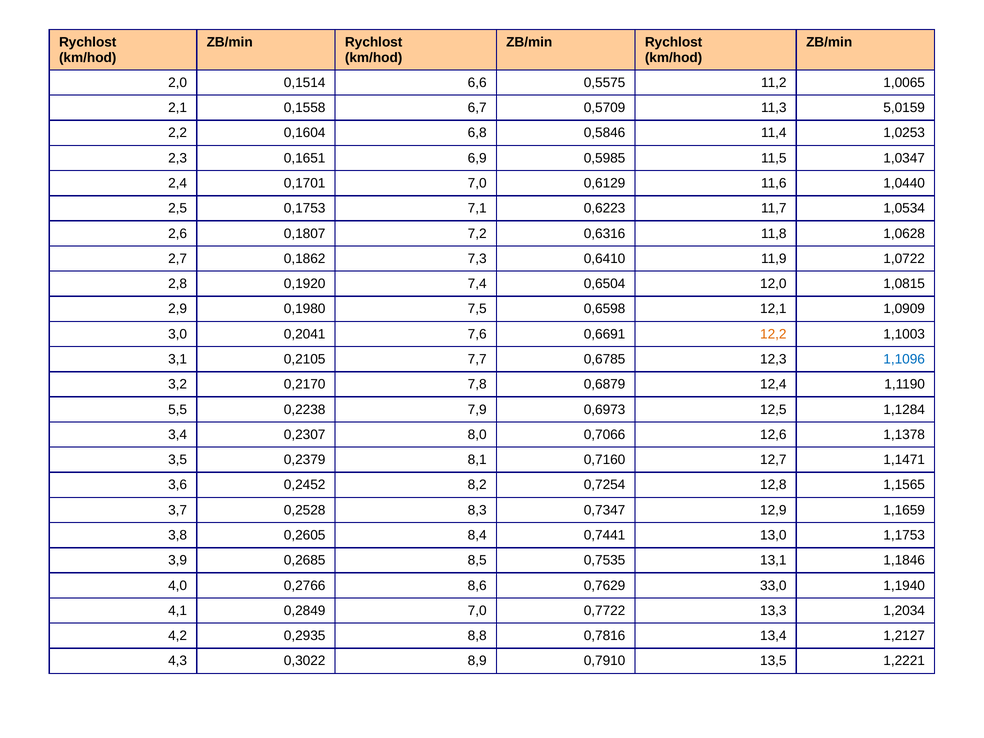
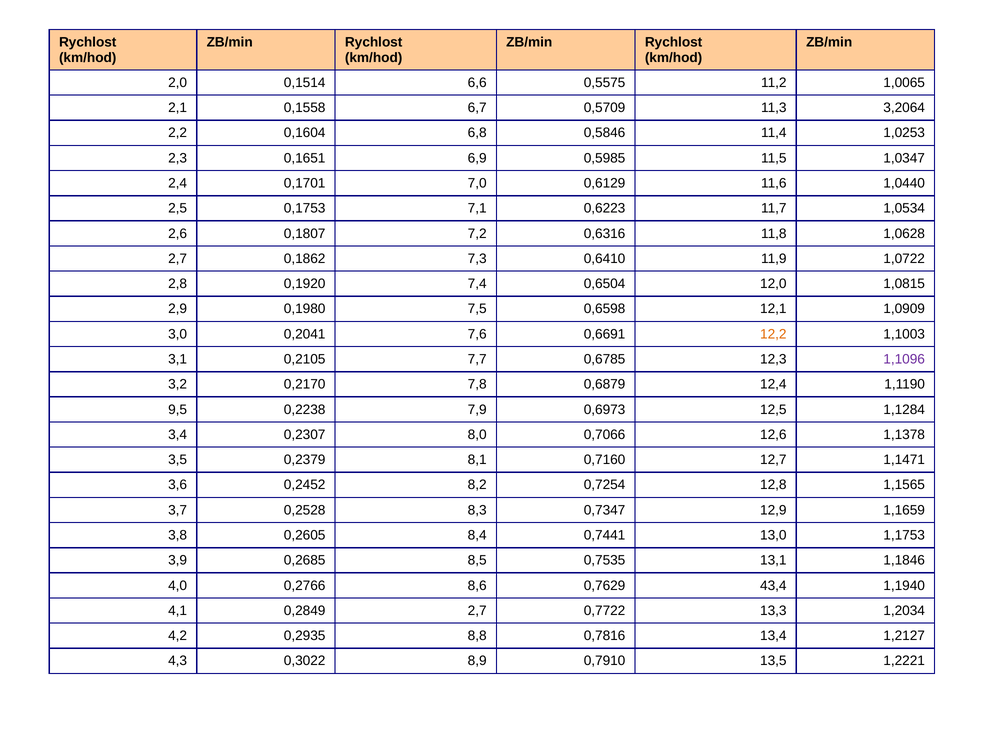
5,0159: 5,0159 -> 3,2064
1,1096 colour: blue -> purple
5,5: 5,5 -> 9,5
33,0: 33,0 -> 43,4
0,2849 7,0: 7,0 -> 2,7
